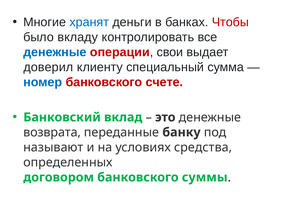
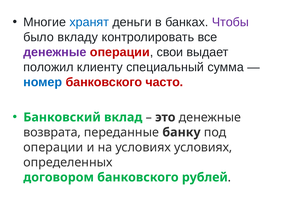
Чтобы colour: red -> purple
денежные at (55, 52) colour: blue -> purple
доверил: доверил -> положил
счете: счете -> часто
называют at (53, 147): называют -> операции
условиях средства: средства -> условиях
суммы: суммы -> рублей
